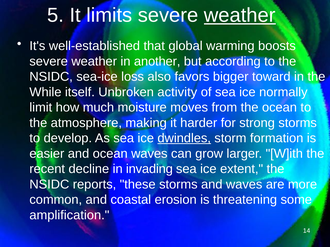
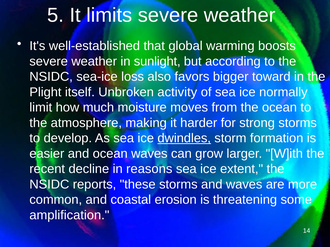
weather at (240, 15) underline: present -> none
another: another -> sunlight
While: While -> Plight
invading: invading -> reasons
